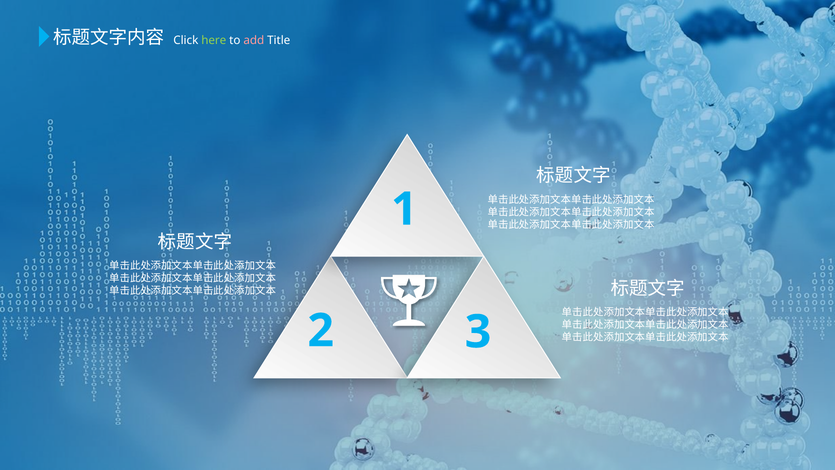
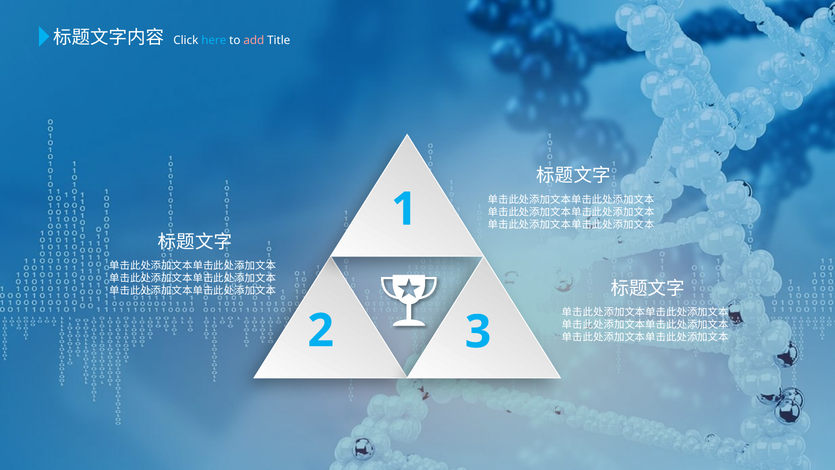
here colour: light green -> light blue
